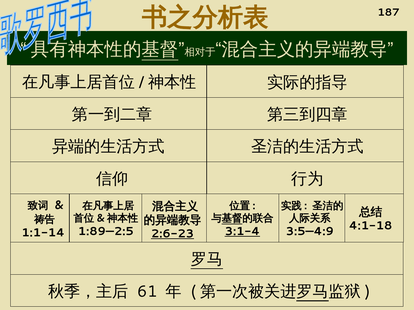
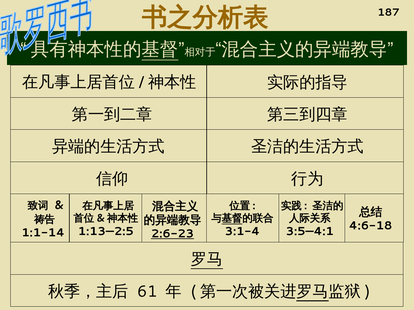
4:1-18: 4:1-18 -> 4:6-18
1:89—2:5: 1:89—2:5 -> 1:13—2:5
3:1-4 underline: present -> none
3:5—4:9: 3:5—4:9 -> 3:5—4:1
